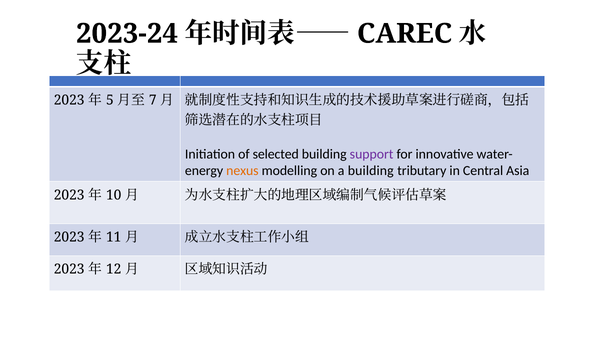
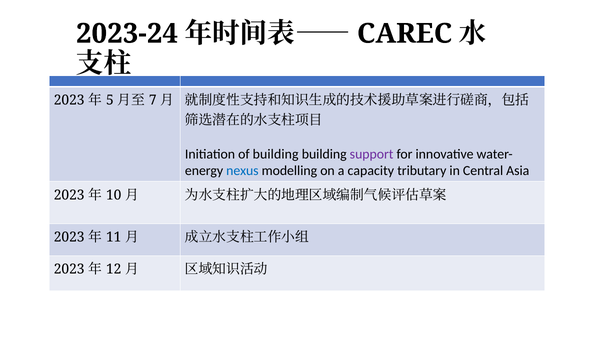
of selected: selected -> building
nexus colour: orange -> blue
a building: building -> capacity
